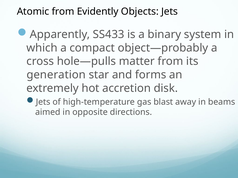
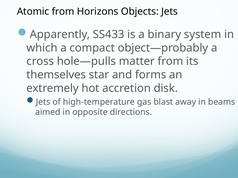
Evidently: Evidently -> Horizons
generation: generation -> themselves
